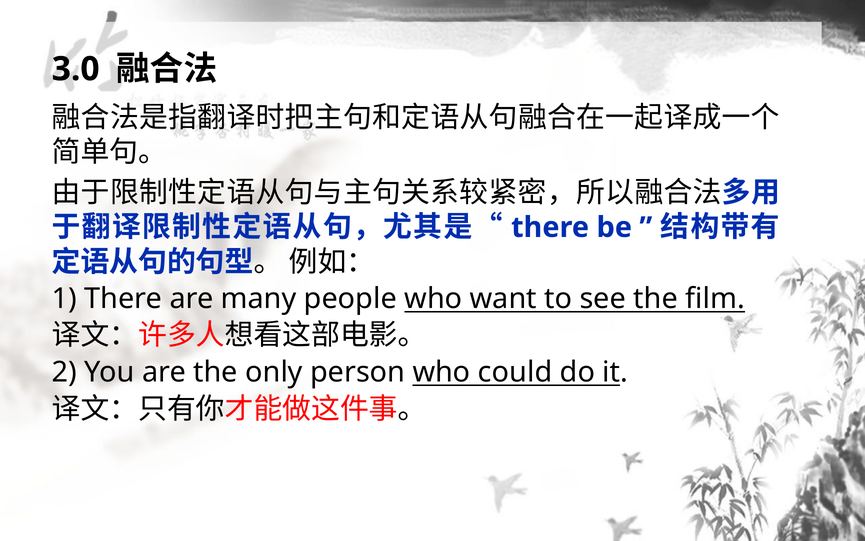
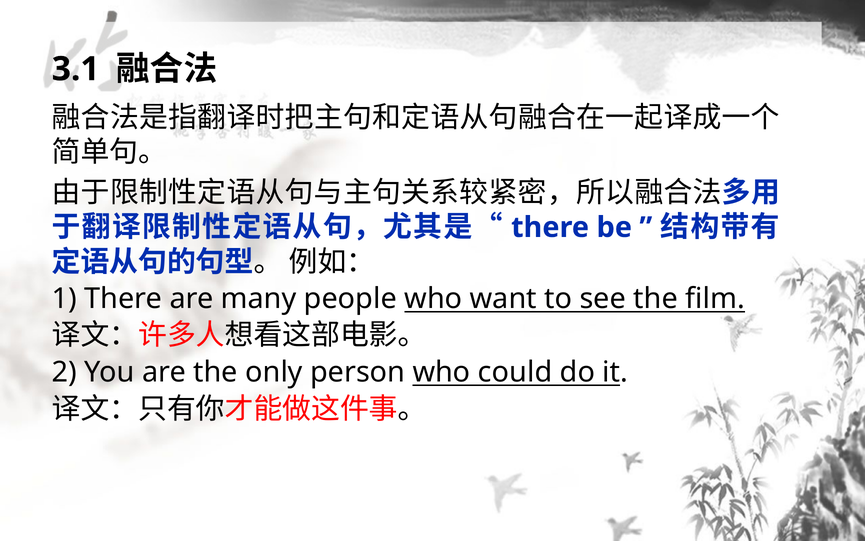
3.0: 3.0 -> 3.1
